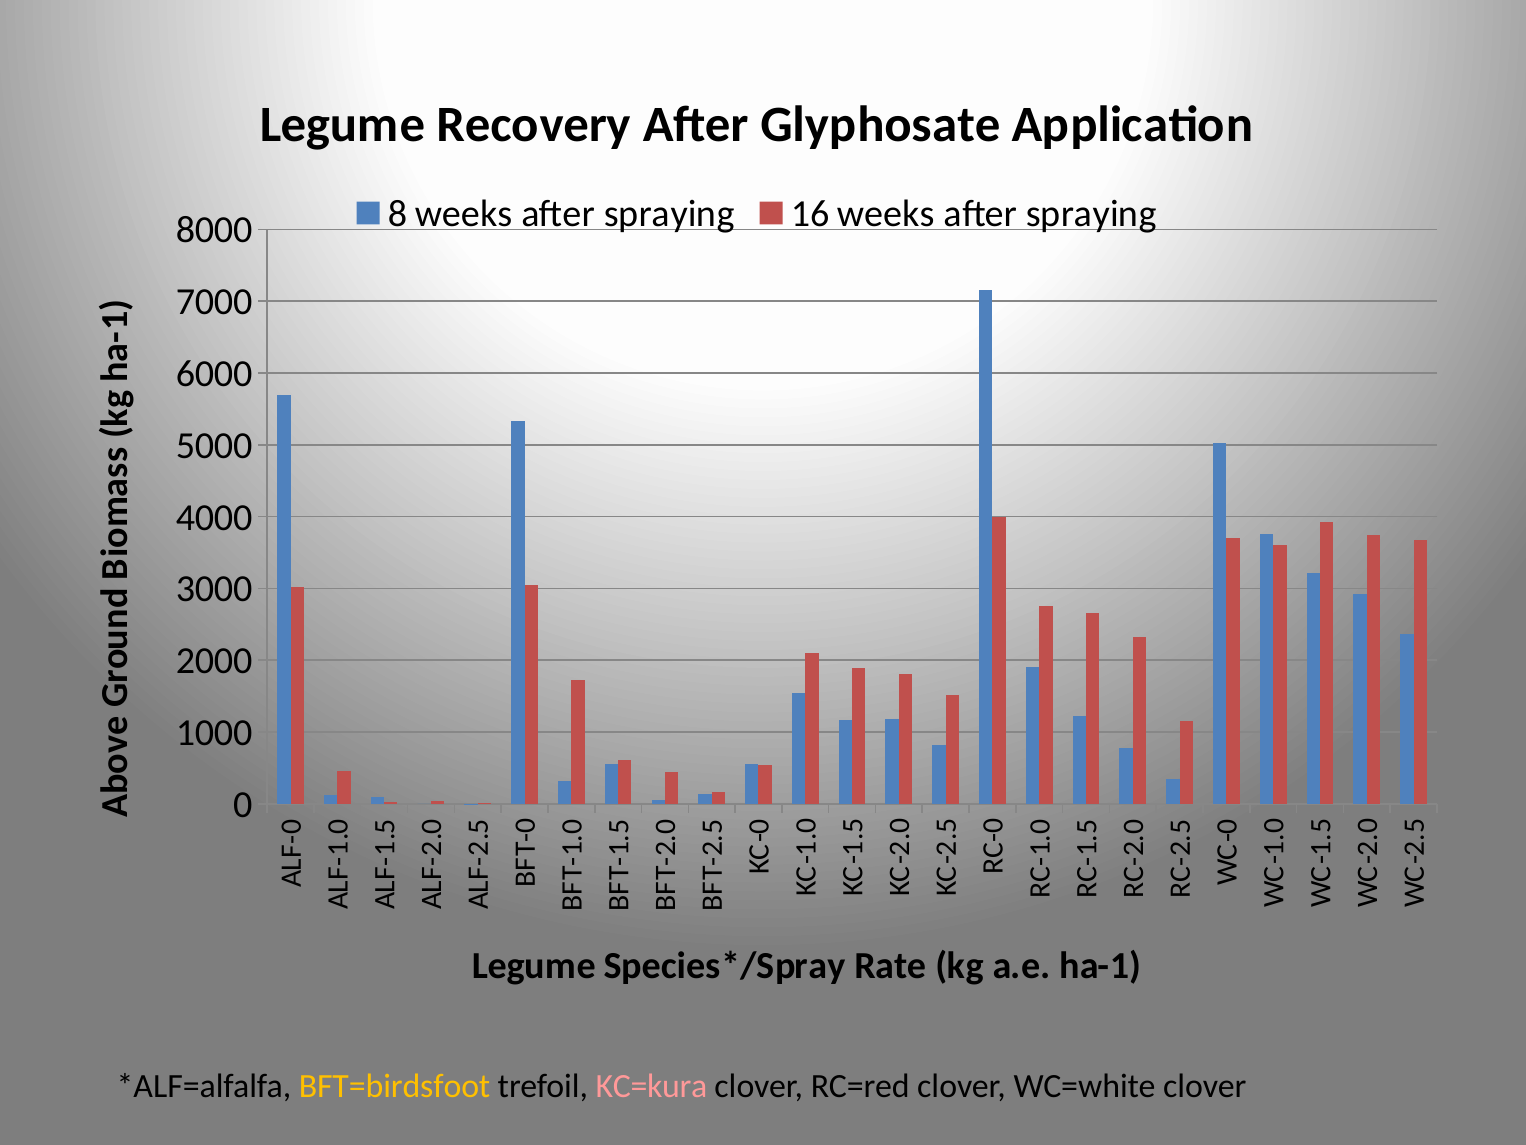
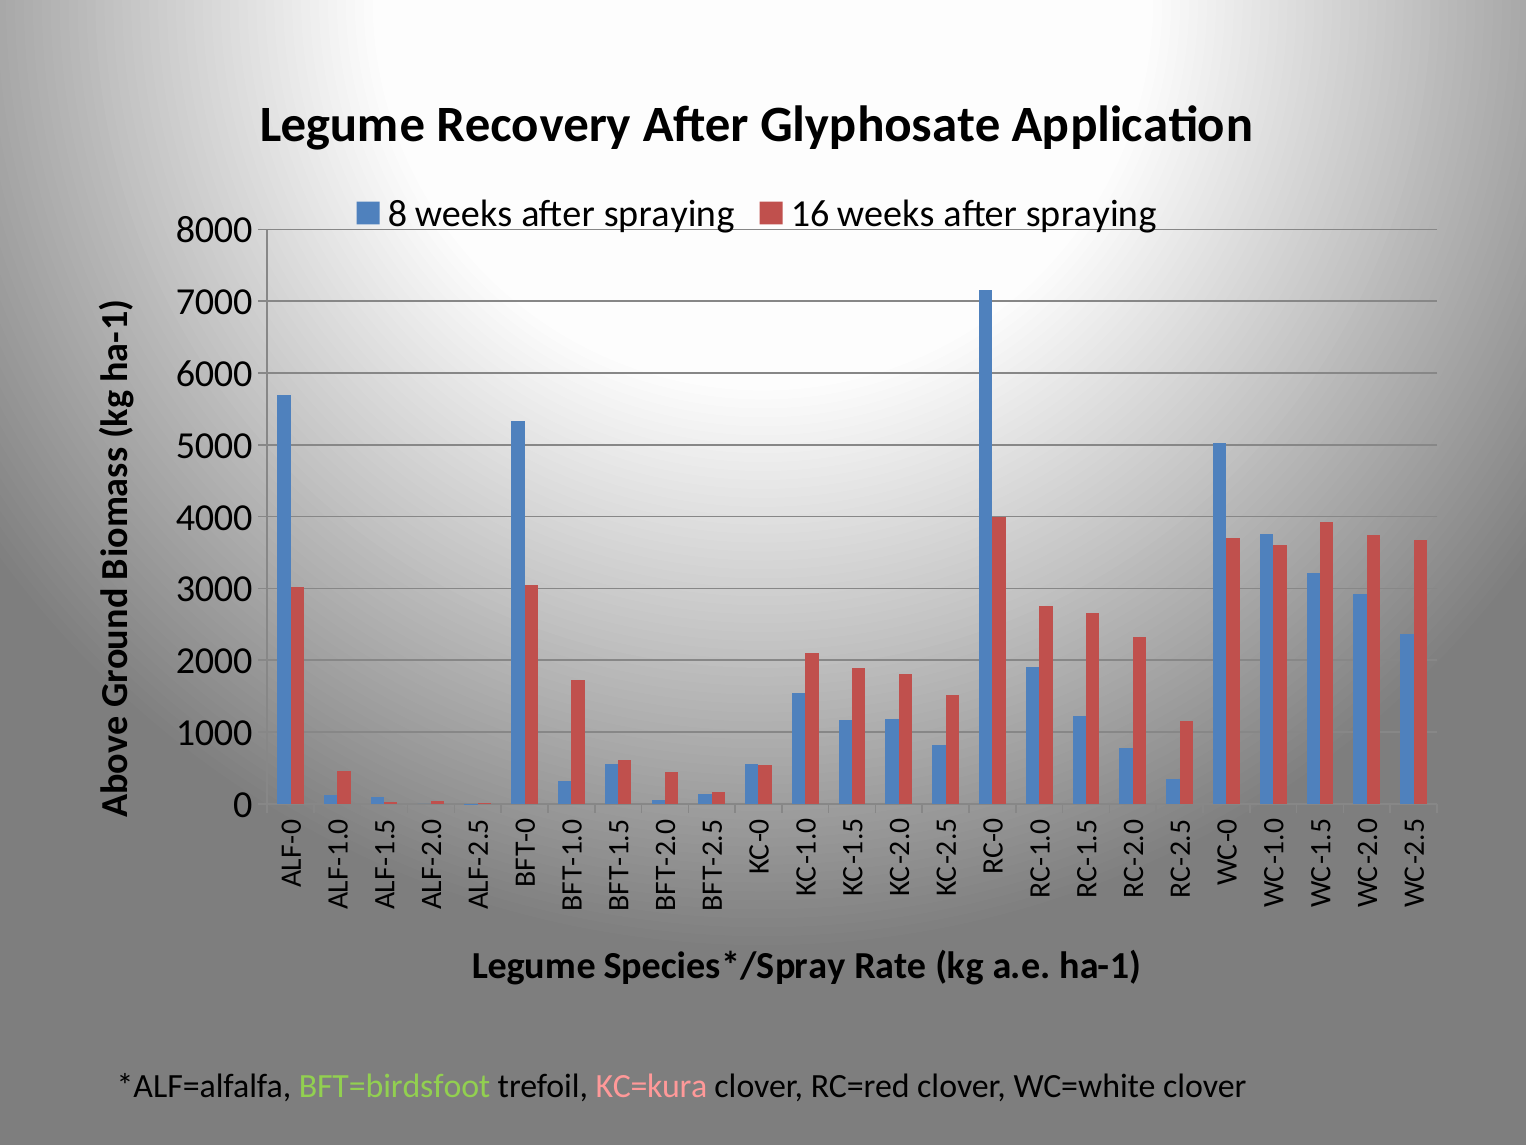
BFT=birdsfoot colour: yellow -> light green
